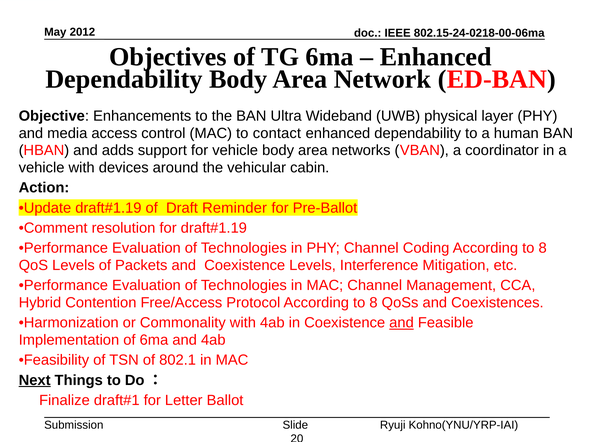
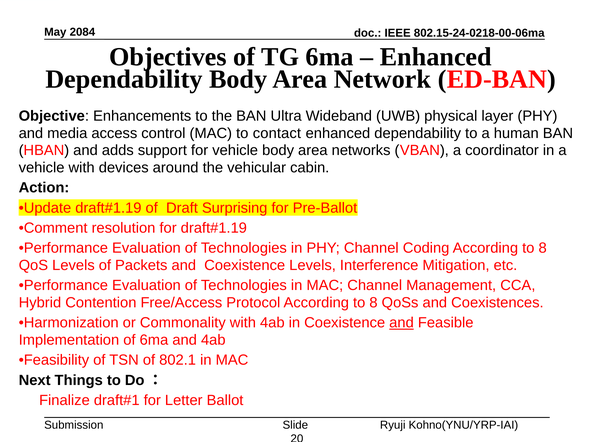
2012: 2012 -> 2084
Reminder: Reminder -> Surprising
Next underline: present -> none
